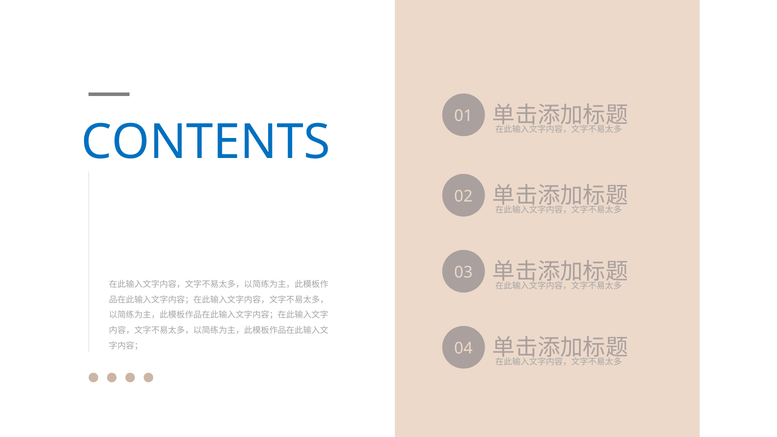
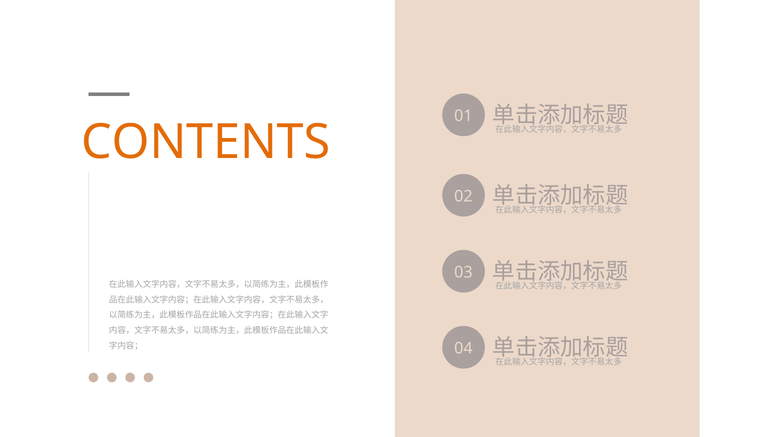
CONTENTS colour: blue -> orange
